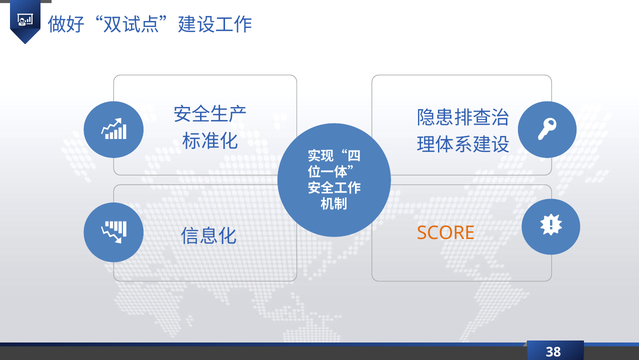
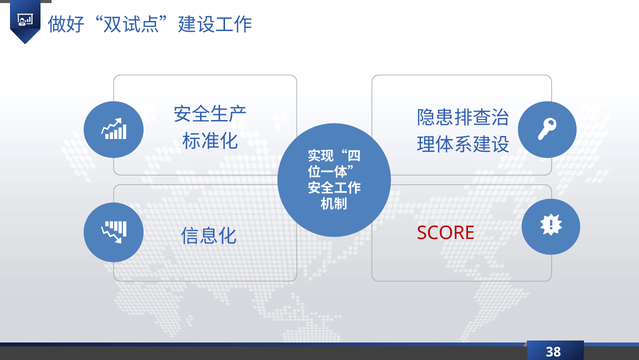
SCORE colour: orange -> red
